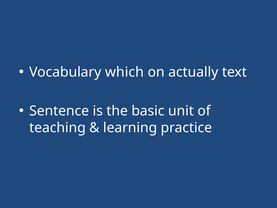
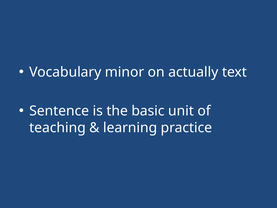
which: which -> minor
